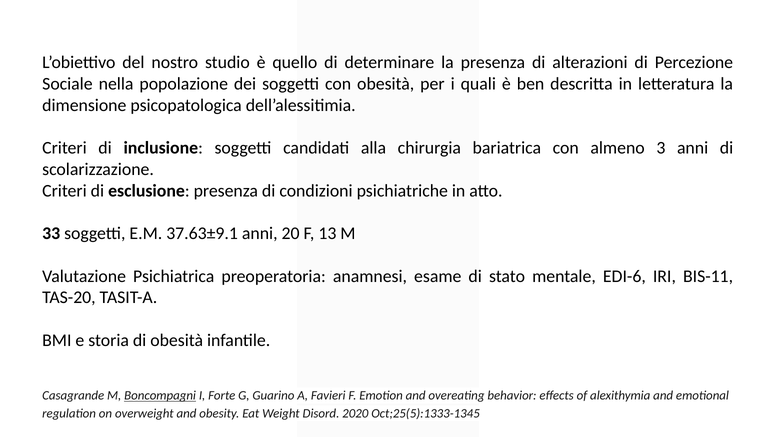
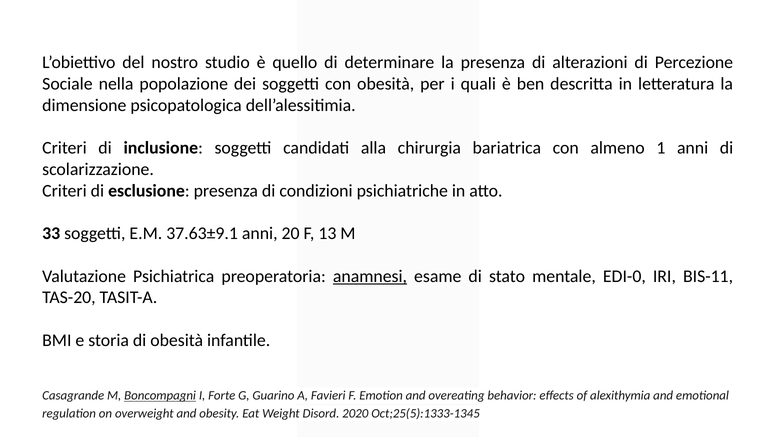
3: 3 -> 1
anamnesi underline: none -> present
EDI-6: EDI-6 -> EDI-0
